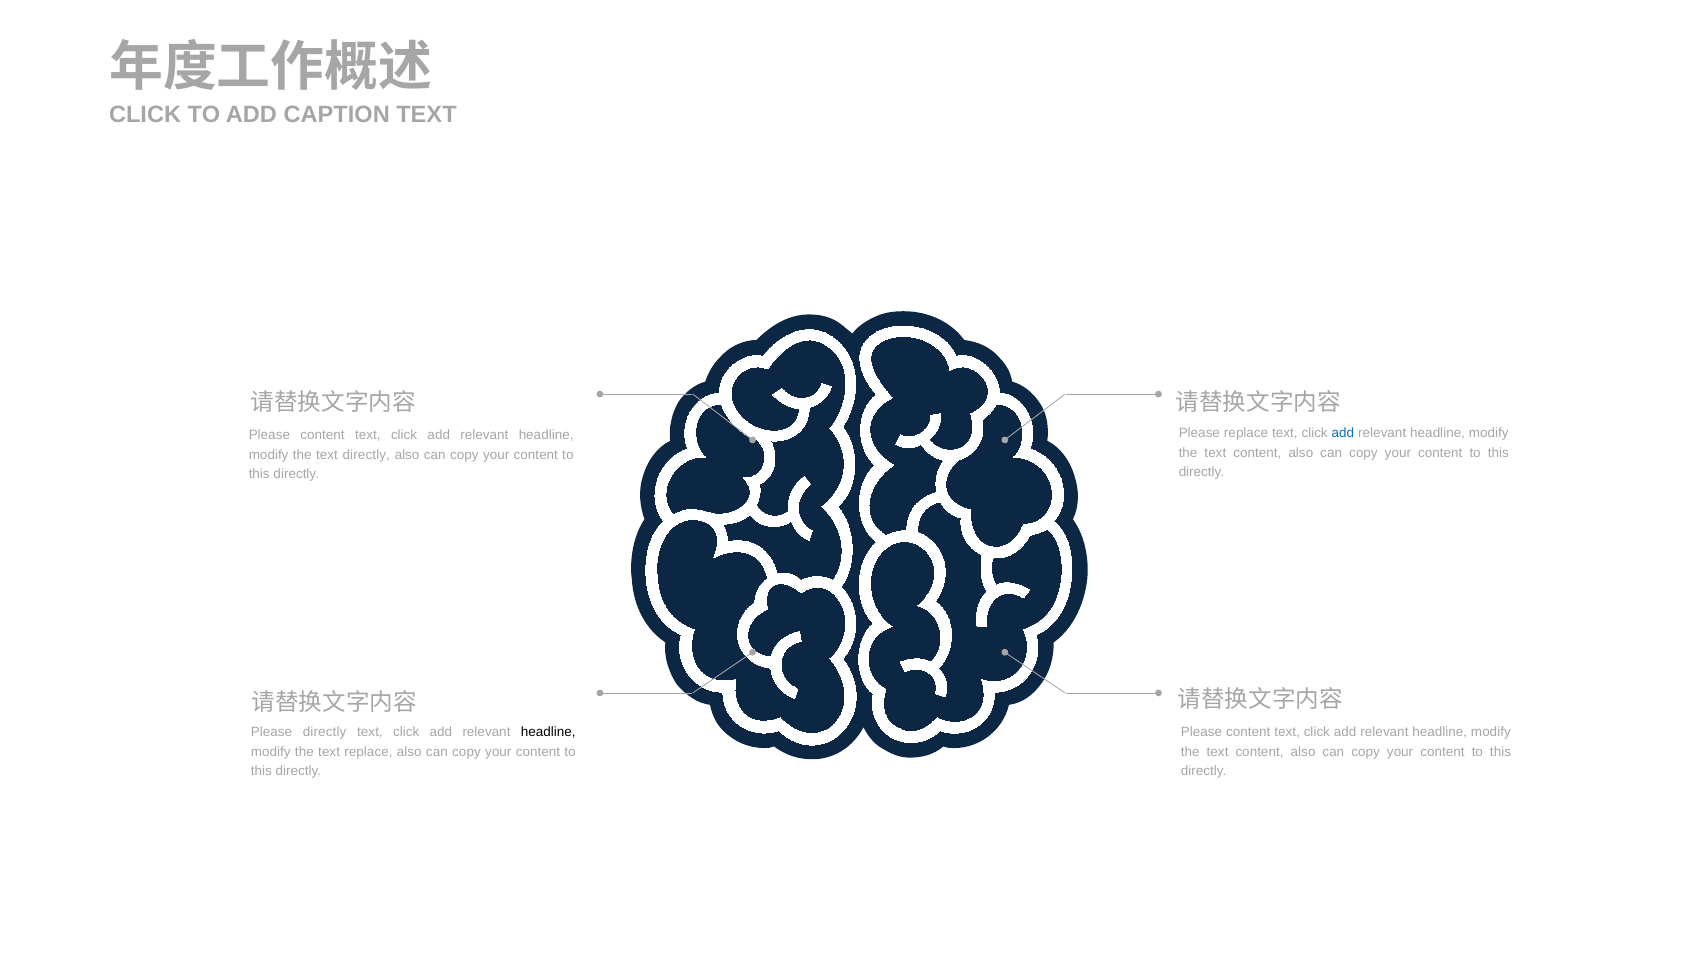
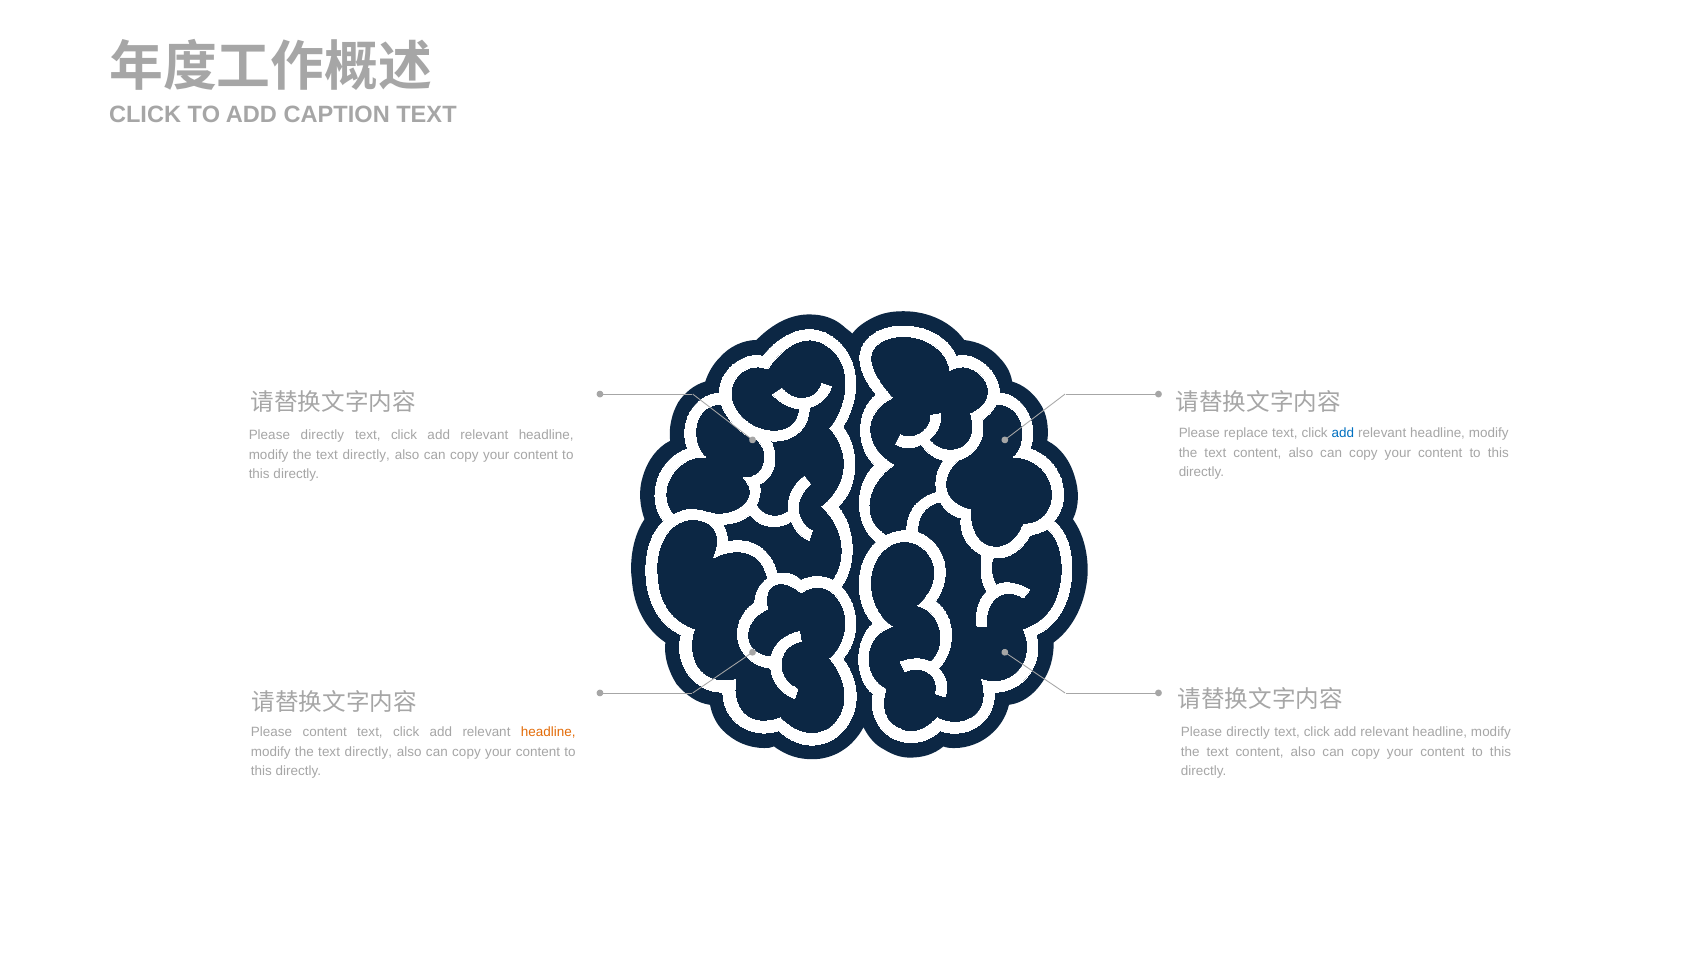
content at (323, 435): content -> directly
Please directly: directly -> content
headline at (548, 732) colour: black -> orange
content at (1248, 732): content -> directly
replace at (368, 751): replace -> directly
